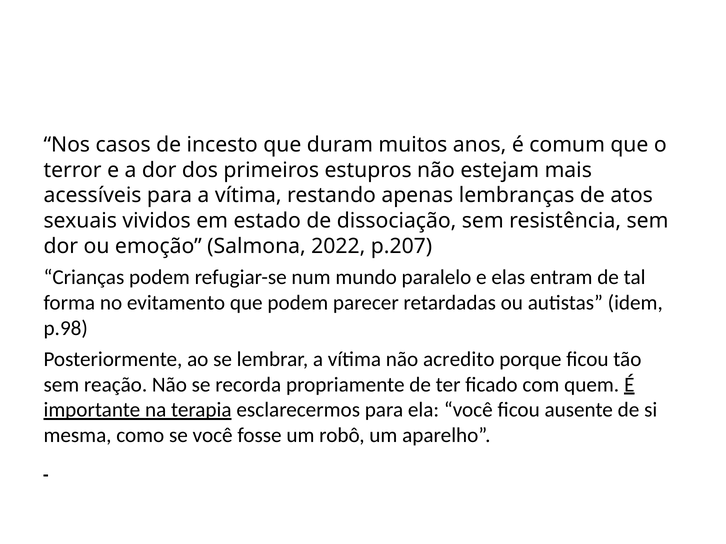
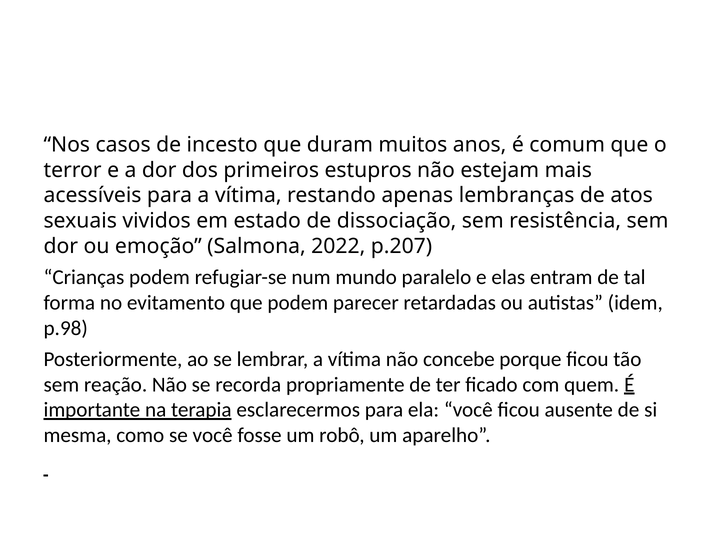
acredito: acredito -> concebe
